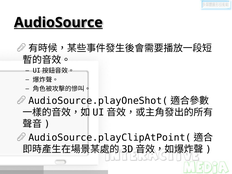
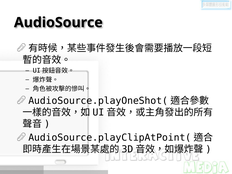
AudioSource underline: present -> none
